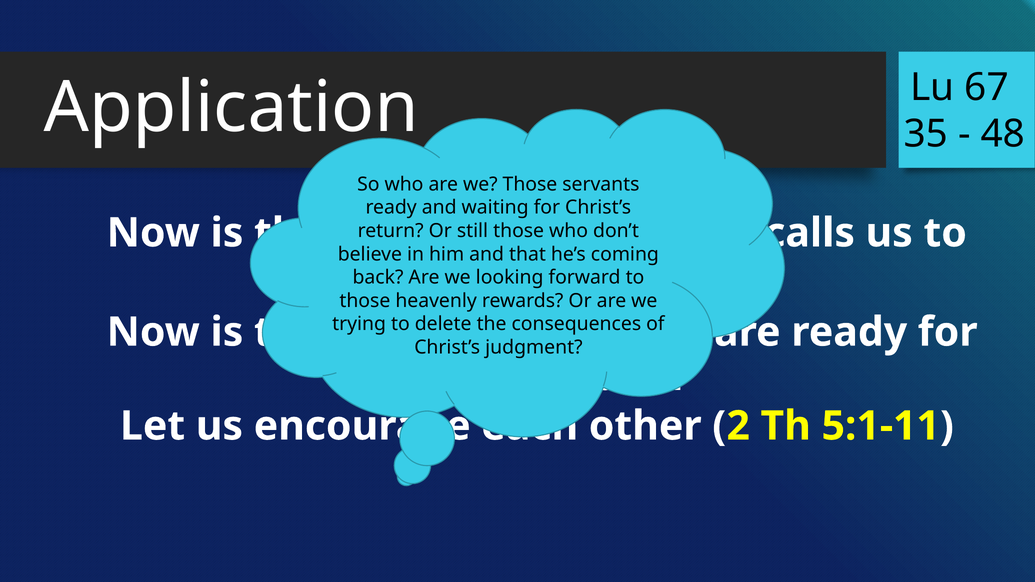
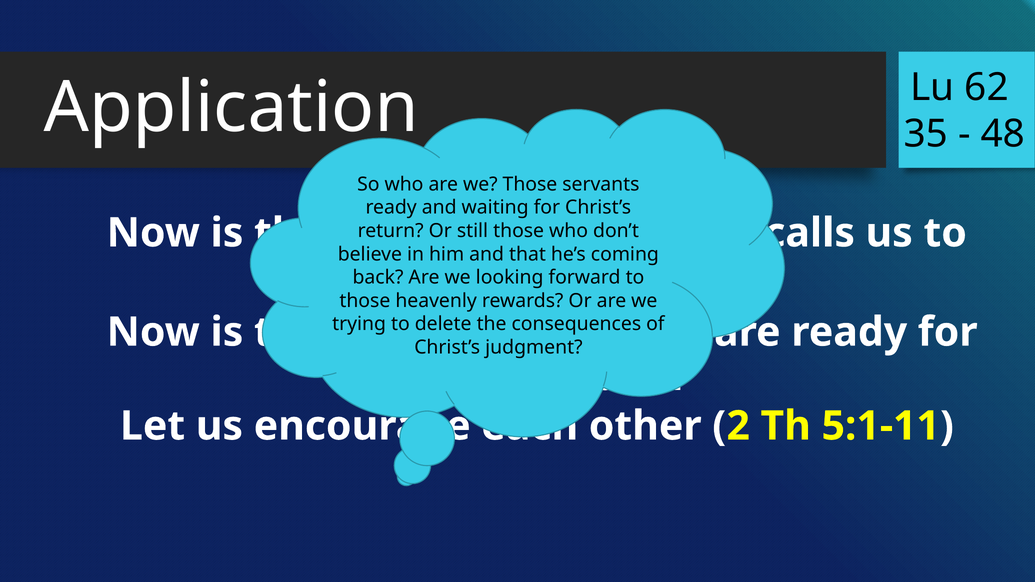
67: 67 -> 62
